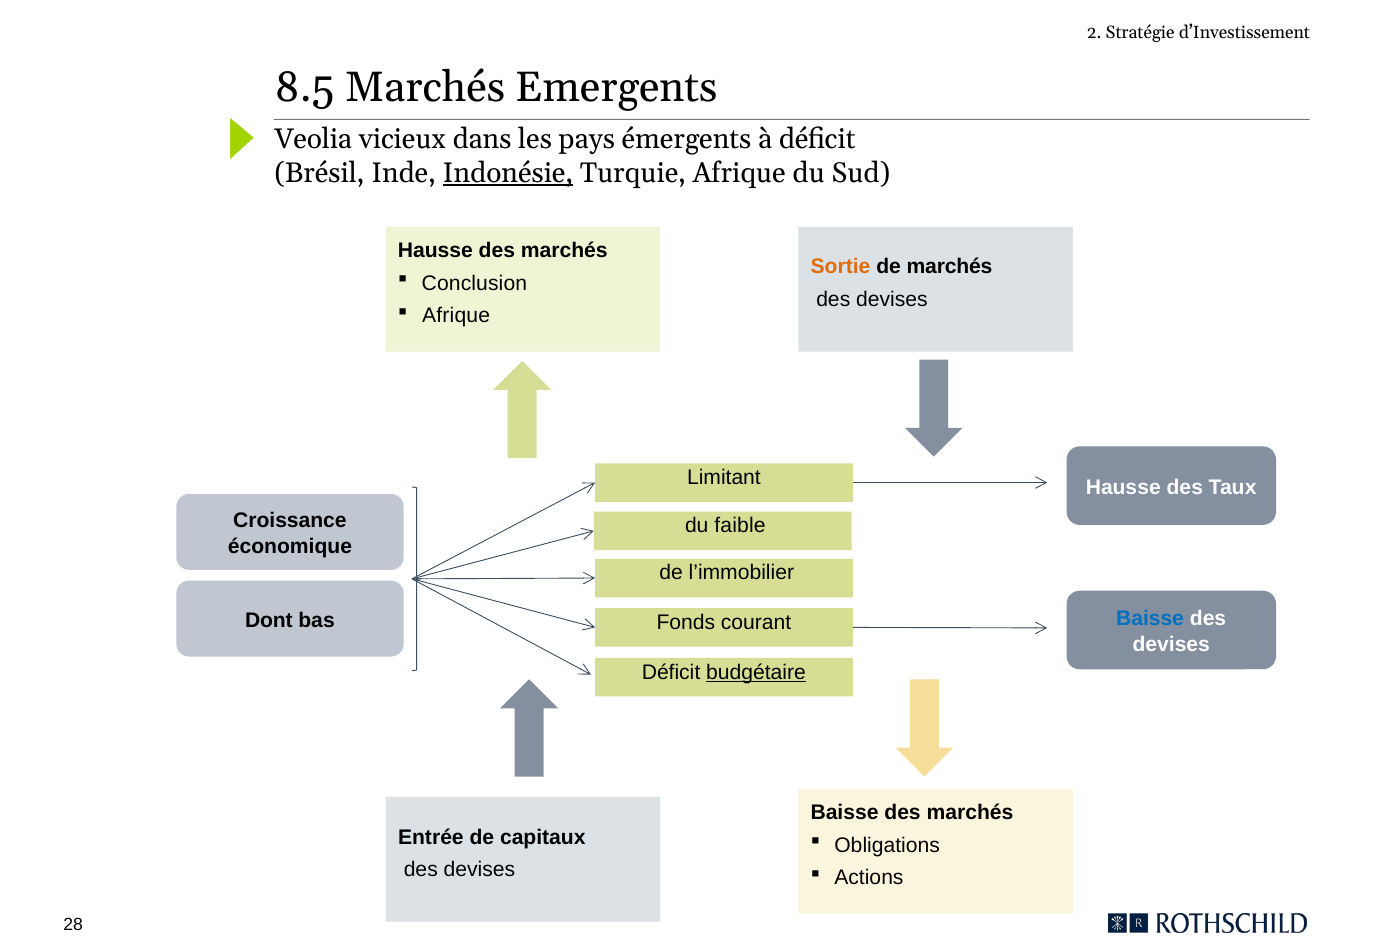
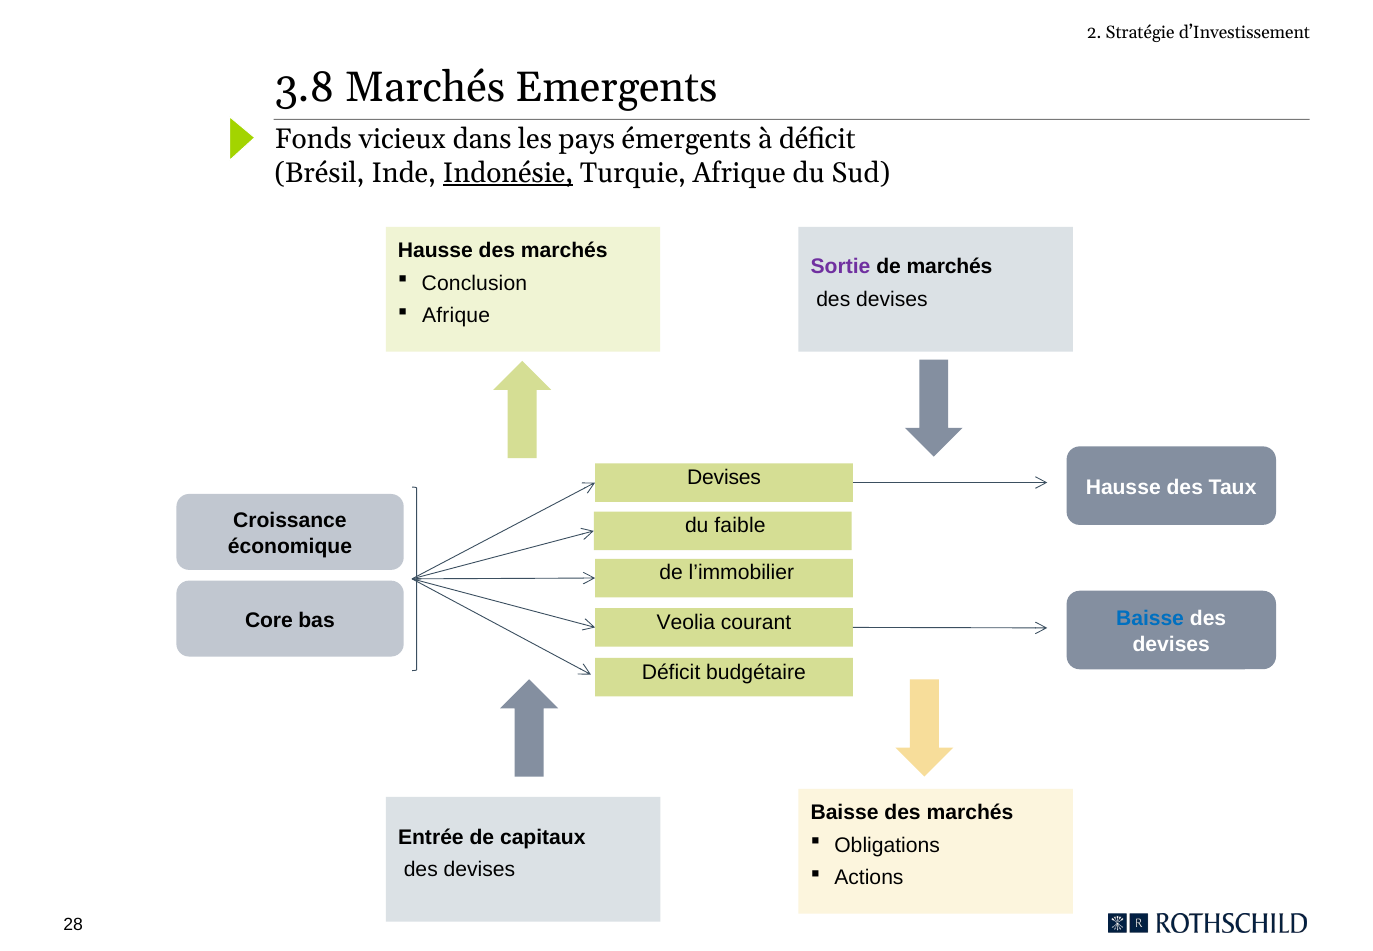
8.5: 8.5 -> 3.8
Veolia: Veolia -> Fonds
Sortie colour: orange -> purple
Limitant at (724, 477): Limitant -> Devises
Dont: Dont -> Core
Fonds: Fonds -> Veolia
budgétaire underline: present -> none
